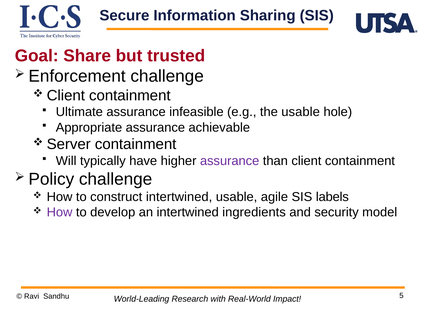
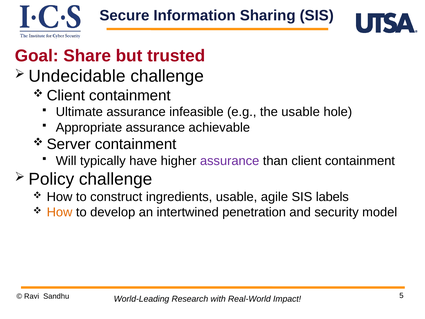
Enforcement: Enforcement -> Undecidable
construct intertwined: intertwined -> ingredients
How at (60, 212) colour: purple -> orange
ingredients: ingredients -> penetration
